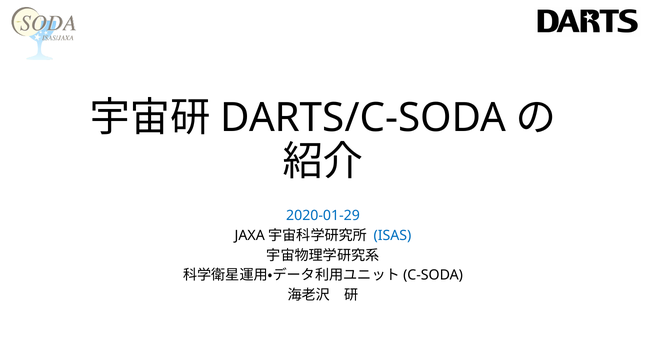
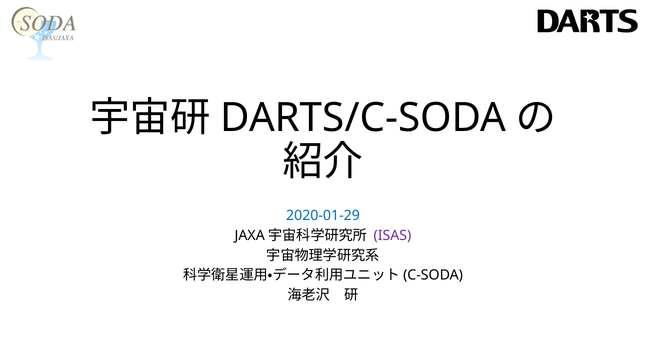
ISAS colour: blue -> purple
